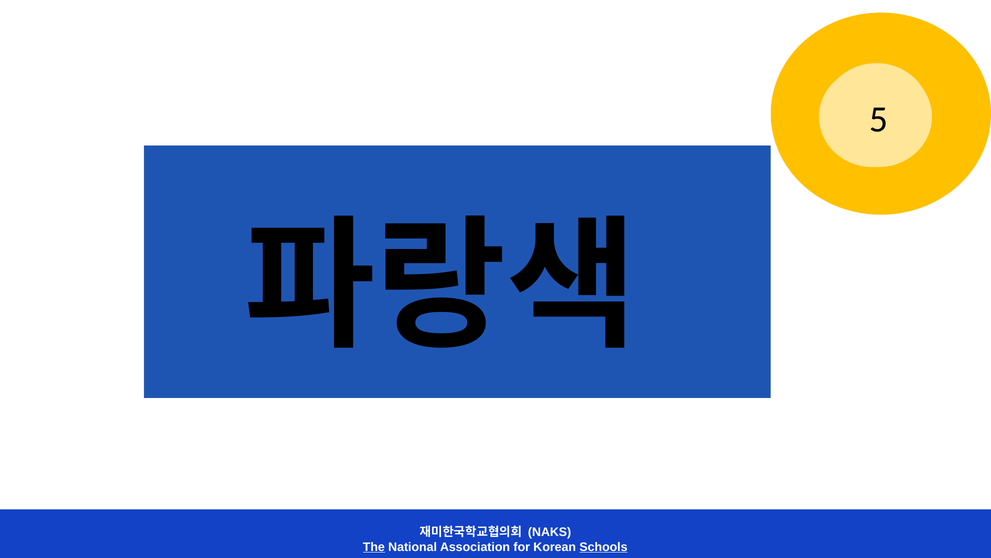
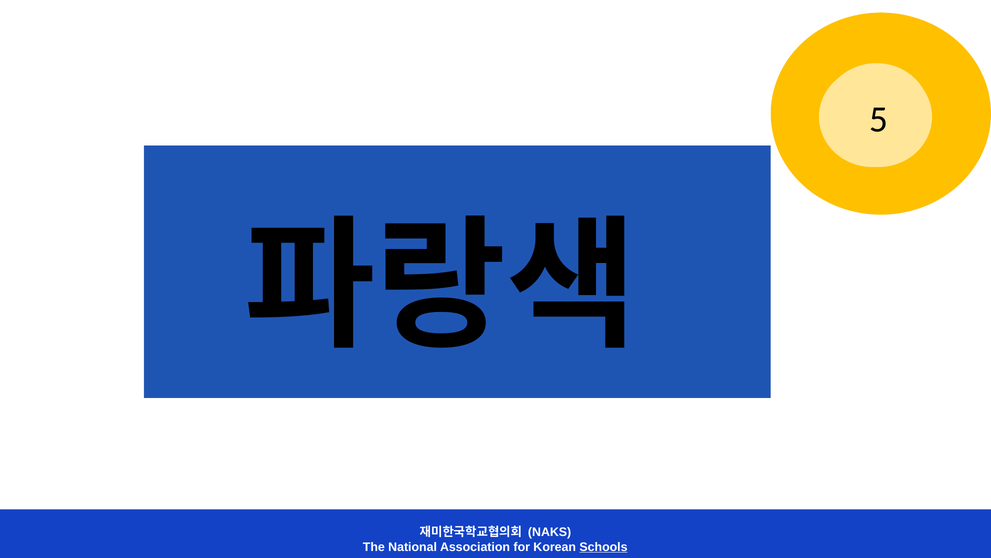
The underline: present -> none
